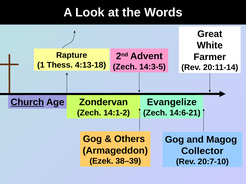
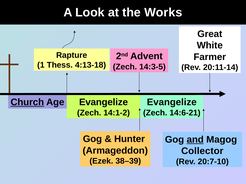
Words: Words -> Works
Age Zondervan: Zondervan -> Evangelize
Others: Others -> Hunter
and underline: none -> present
